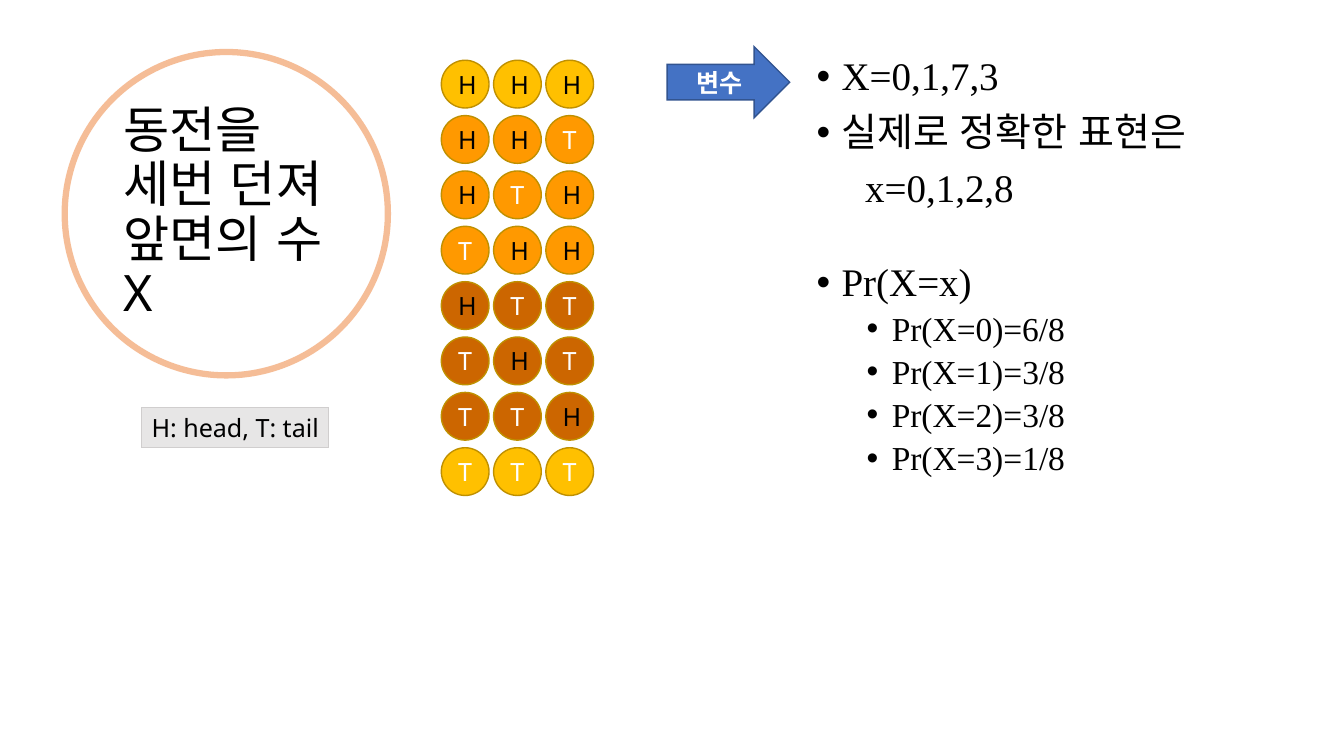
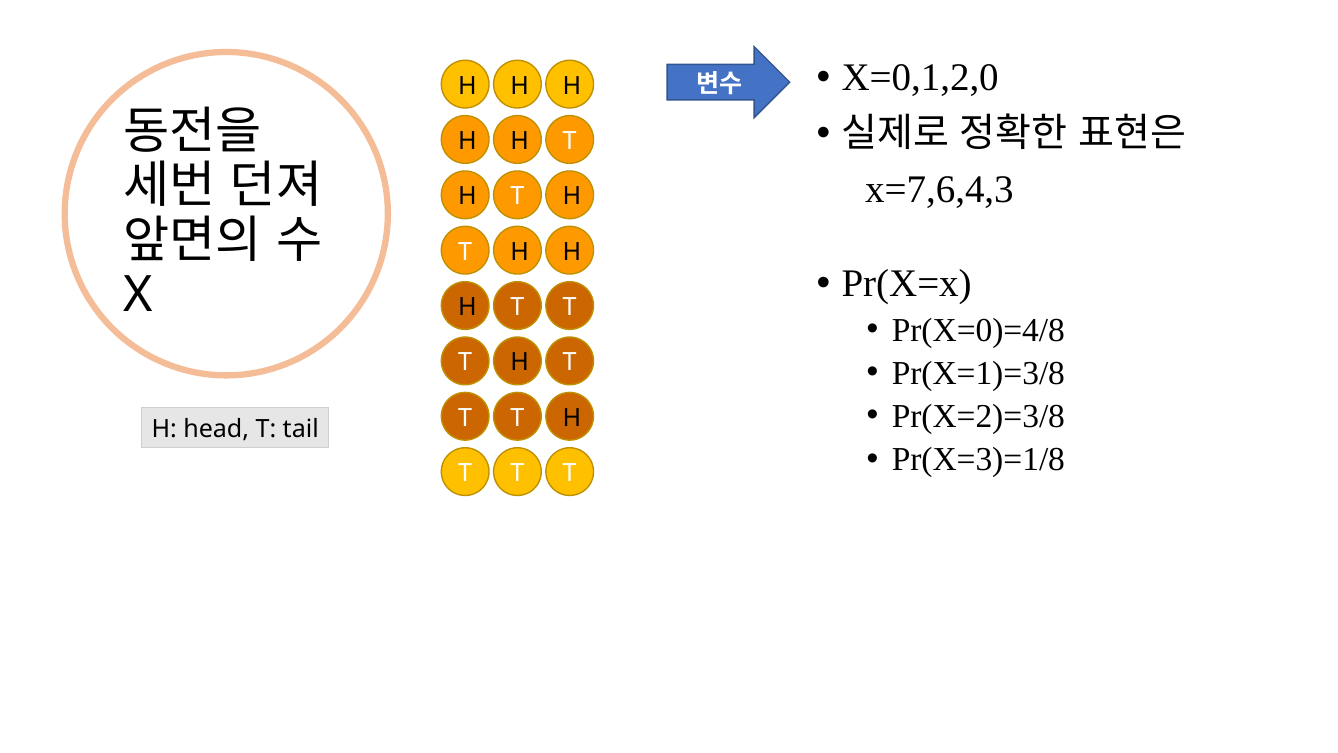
X=0,1,7,3: X=0,1,7,3 -> X=0,1,2,0
x=0,1,2,8: x=0,1,2,8 -> x=7,6,4,3
Pr(X=0)=6/8: Pr(X=0)=6/8 -> Pr(X=0)=4/8
